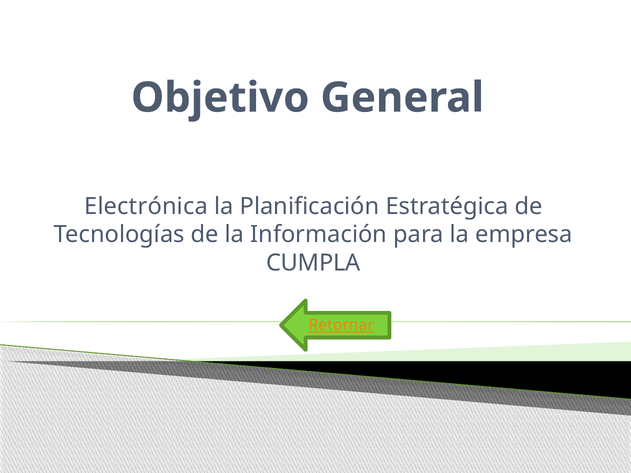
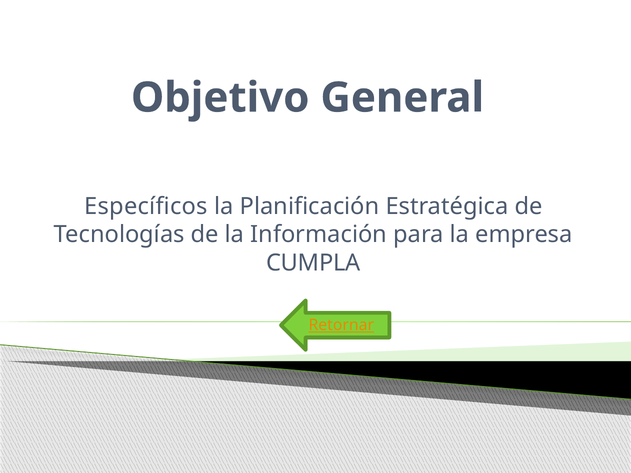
Electrónica: Electrónica -> Específicos
